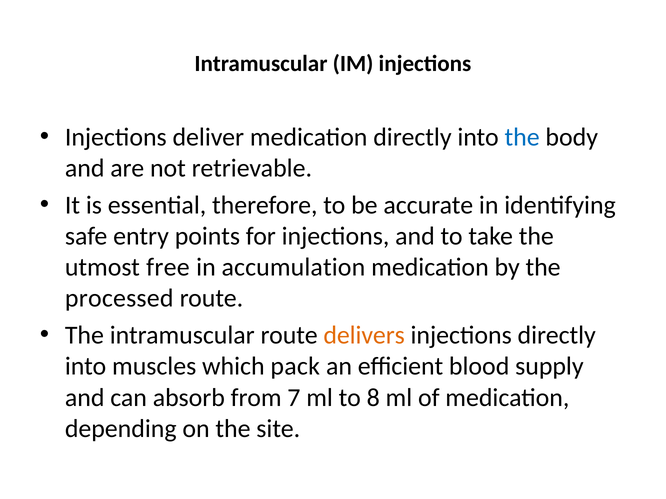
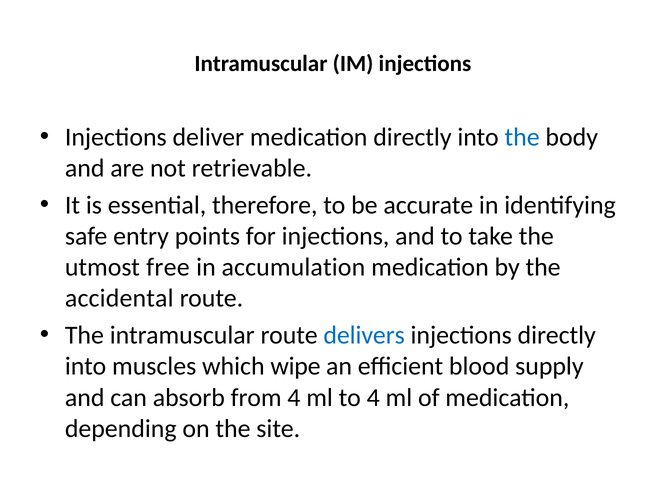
processed: processed -> accidental
delivers colour: orange -> blue
pack: pack -> wipe
from 7: 7 -> 4
to 8: 8 -> 4
